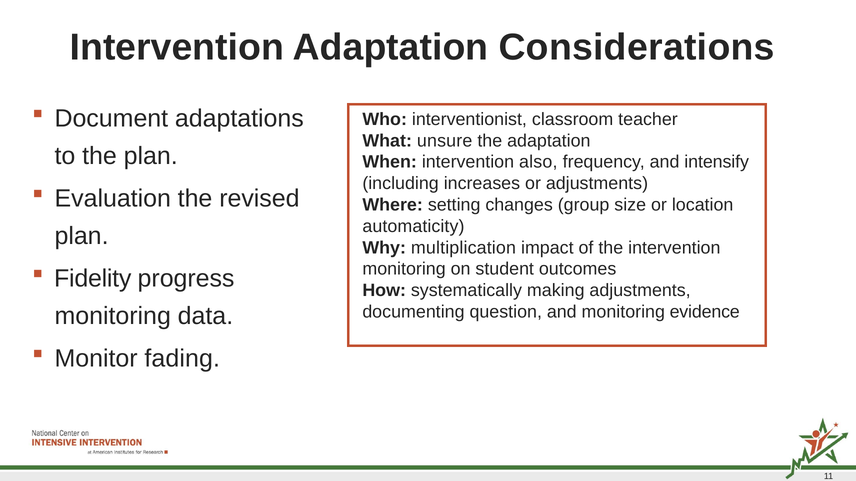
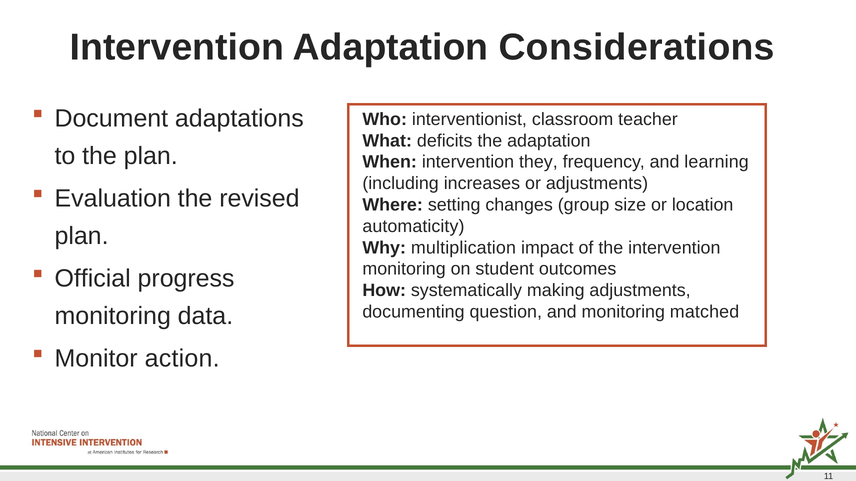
unsure: unsure -> deficits
also: also -> they
intensify: intensify -> learning
Fidelity: Fidelity -> Official
evidence: evidence -> matched
fading: fading -> action
